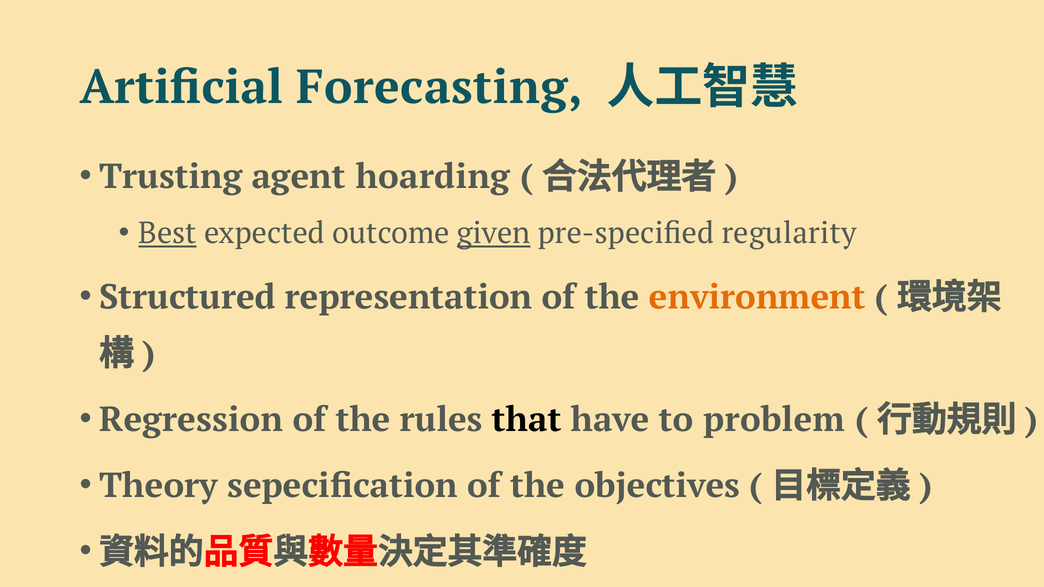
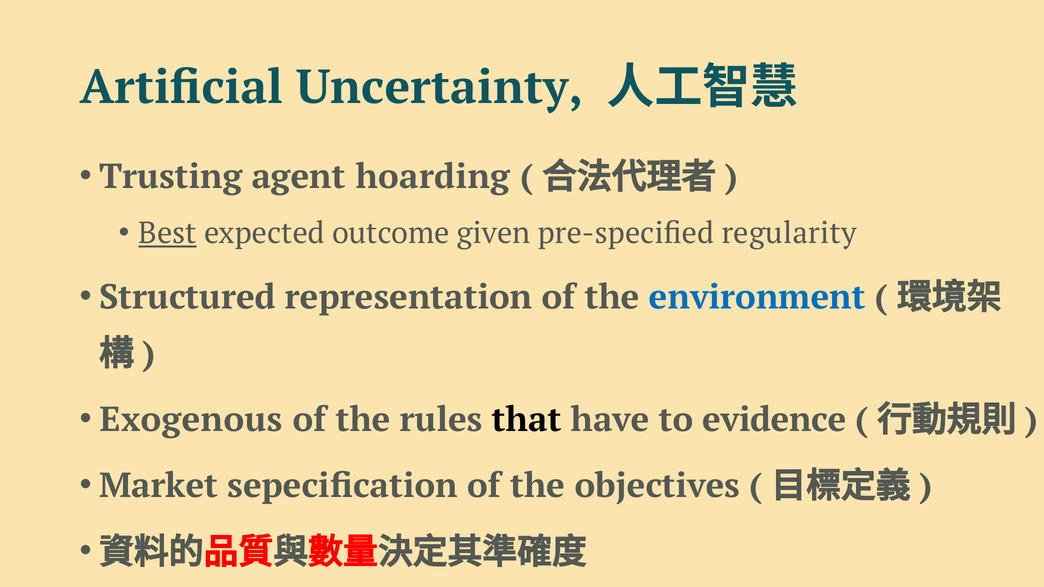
Forecasting: Forecasting -> Uncertainty
given underline: present -> none
environment colour: orange -> blue
Regression: Regression -> Exogenous
problem: problem -> evidence
Theory: Theory -> Market
